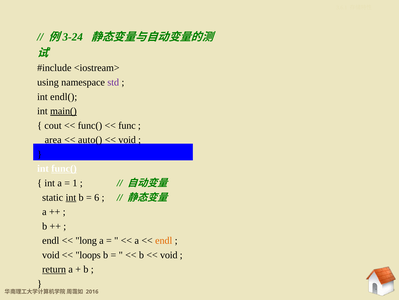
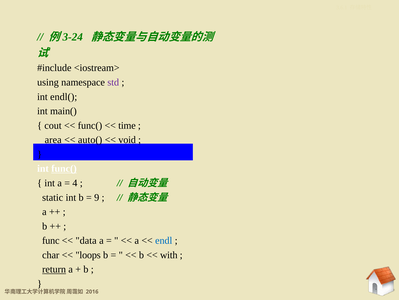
main( underline: present -> none
func: func -> time
1: 1 -> 4
int at (71, 197) underline: present -> none
6: 6 -> 9
endl at (51, 240): endl -> func
long: long -> data
endl at (164, 240) colour: orange -> blue
void at (51, 254): void -> char
void at (169, 254): void -> with
